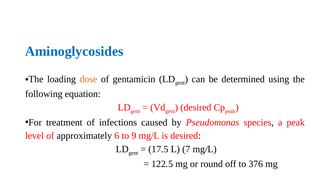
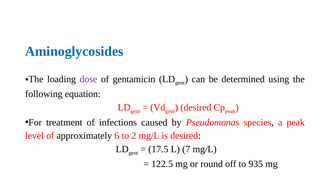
dose colour: orange -> purple
9: 9 -> 2
376: 376 -> 935
